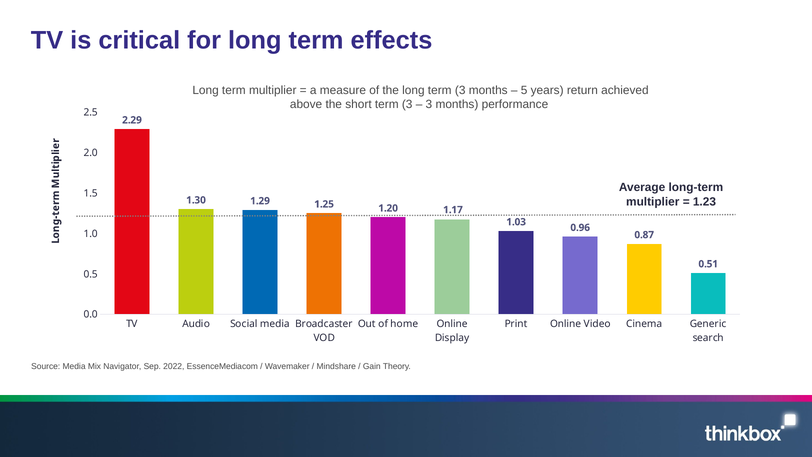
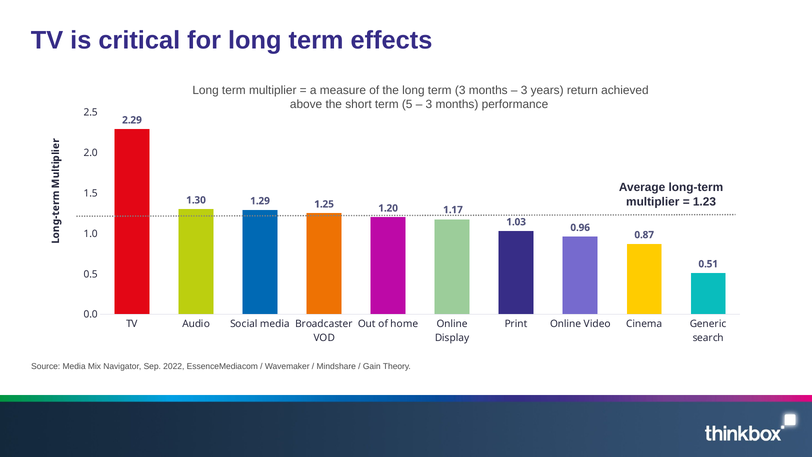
5 at (524, 90): 5 -> 3
short term 3: 3 -> 5
